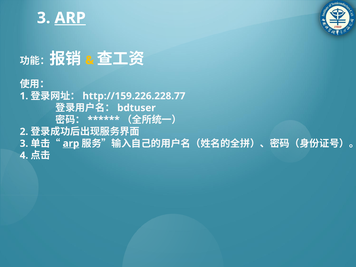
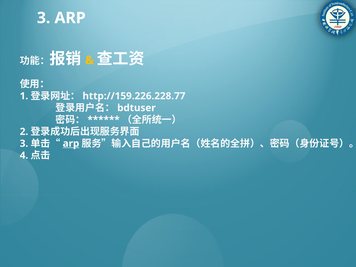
ARP at (70, 18) underline: present -> none
